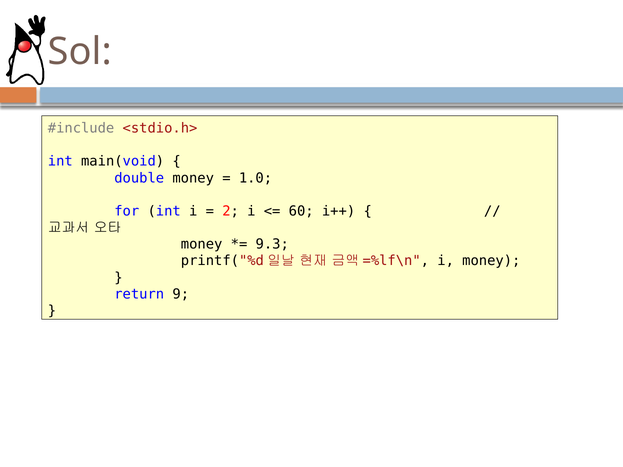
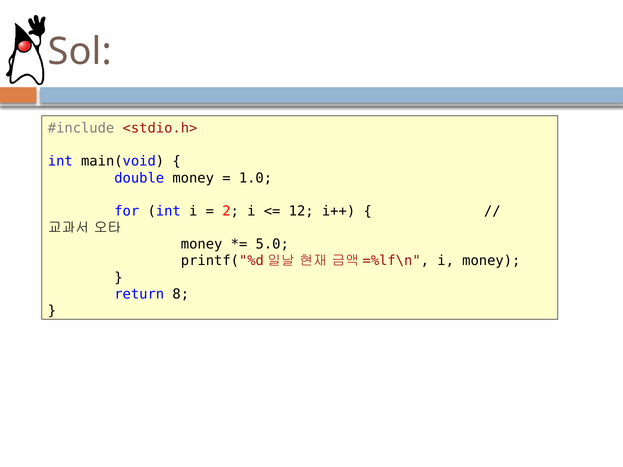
60: 60 -> 12
9.3: 9.3 -> 5.0
9: 9 -> 8
